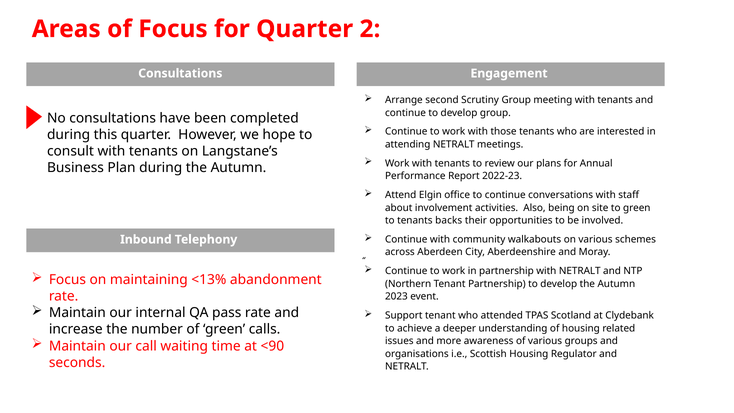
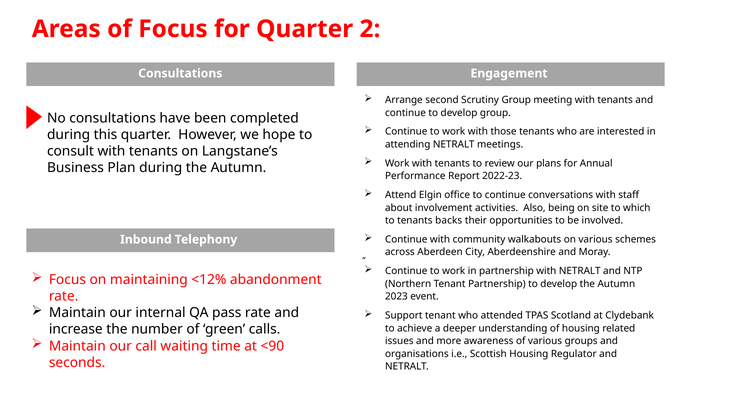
to green: green -> which
<13%: <13% -> <12%
